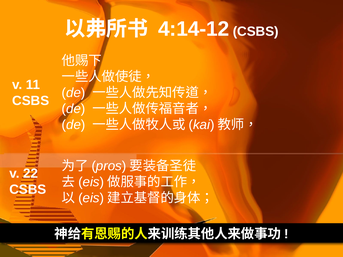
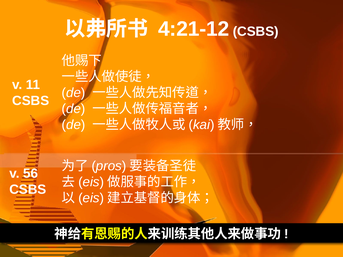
4:14-12: 4:14-12 -> 4:21-12
22: 22 -> 56
